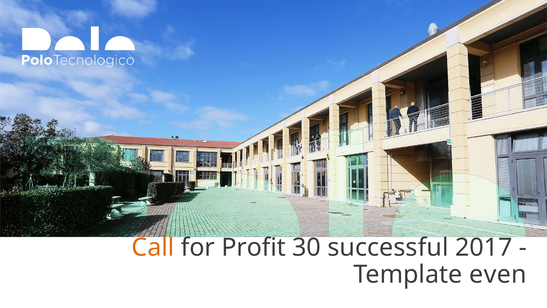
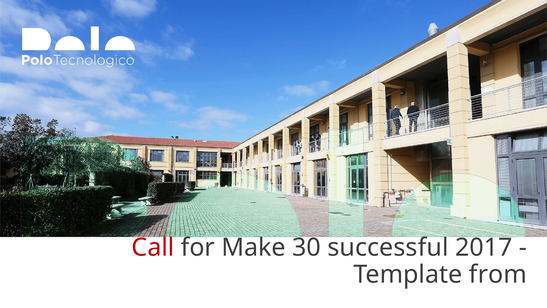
Call colour: orange -> red
Profit: Profit -> Make
even: even -> from
